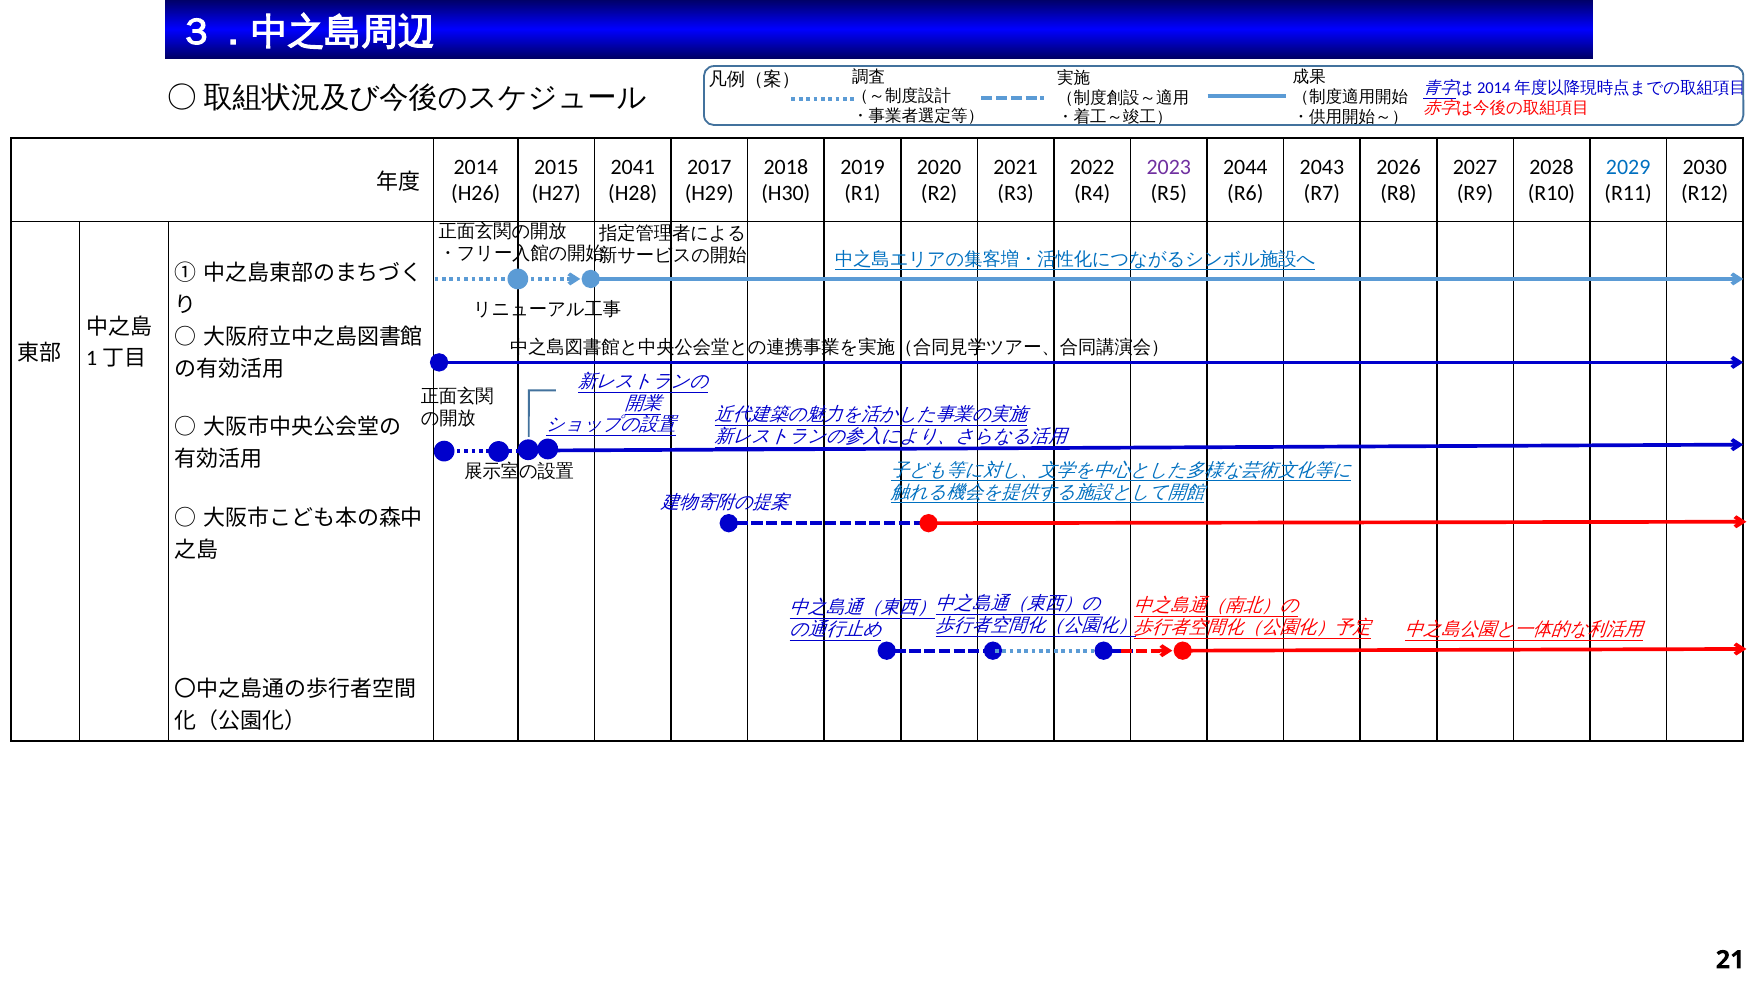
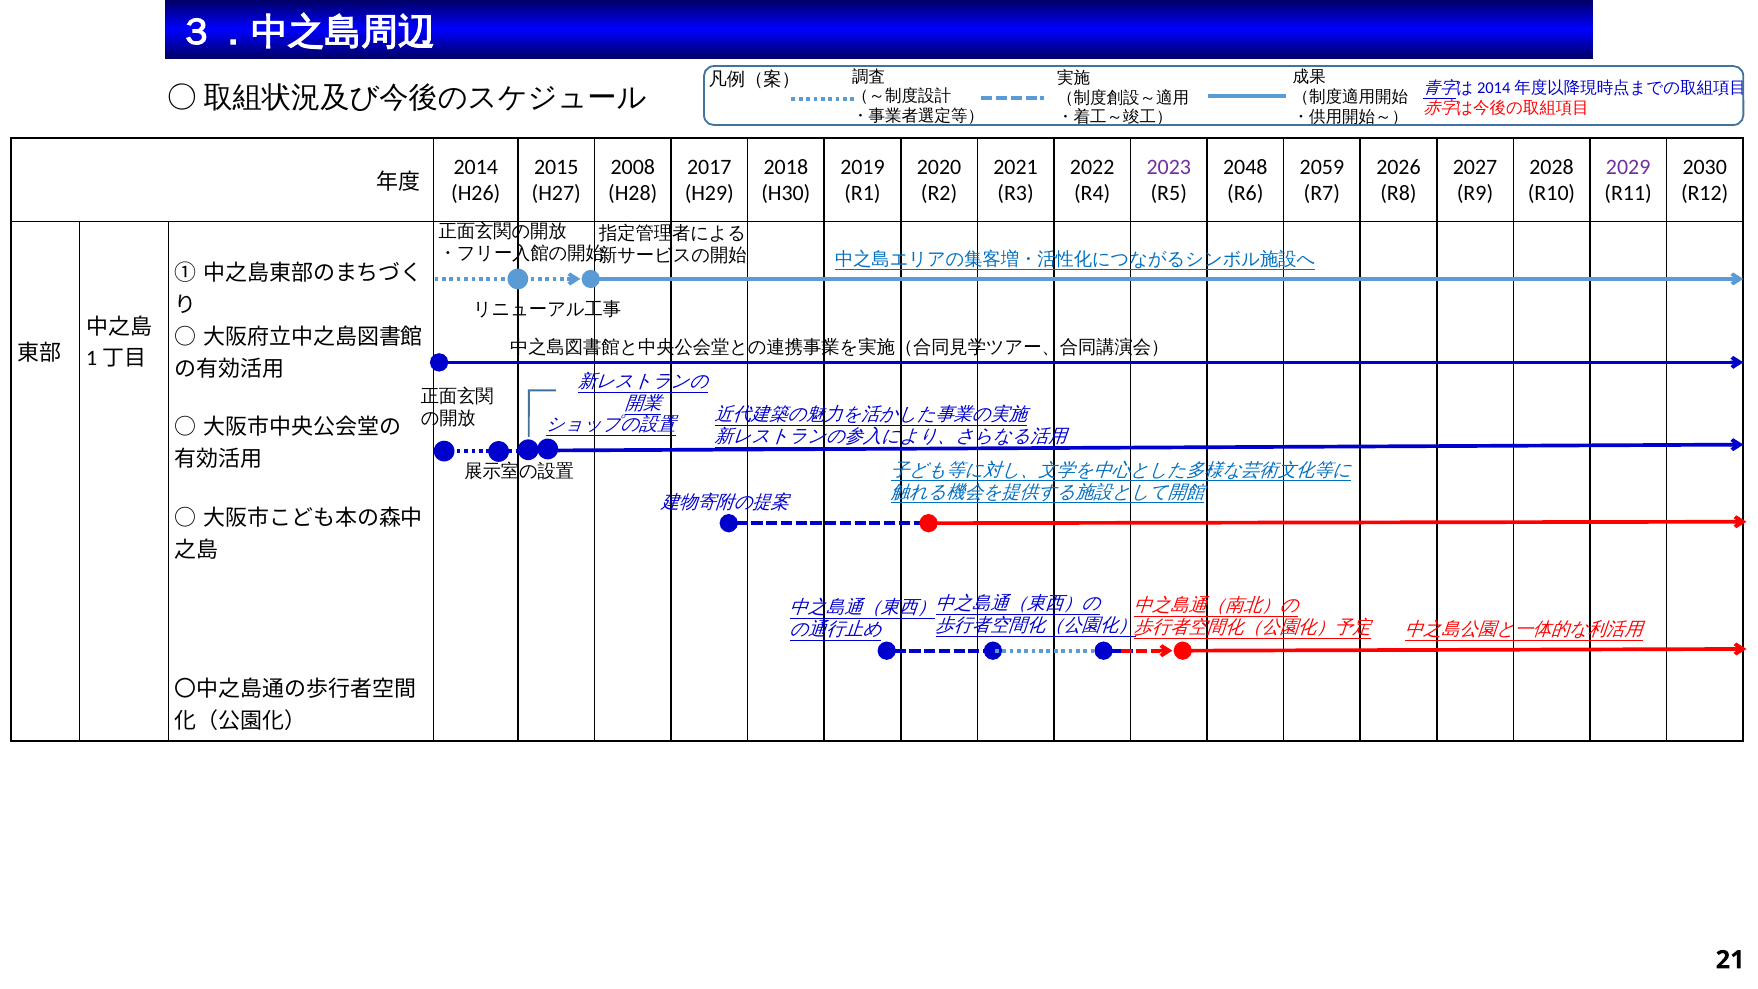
2041: 2041 -> 2008
2044: 2044 -> 2048
2043: 2043 -> 2059
2029 colour: blue -> purple
